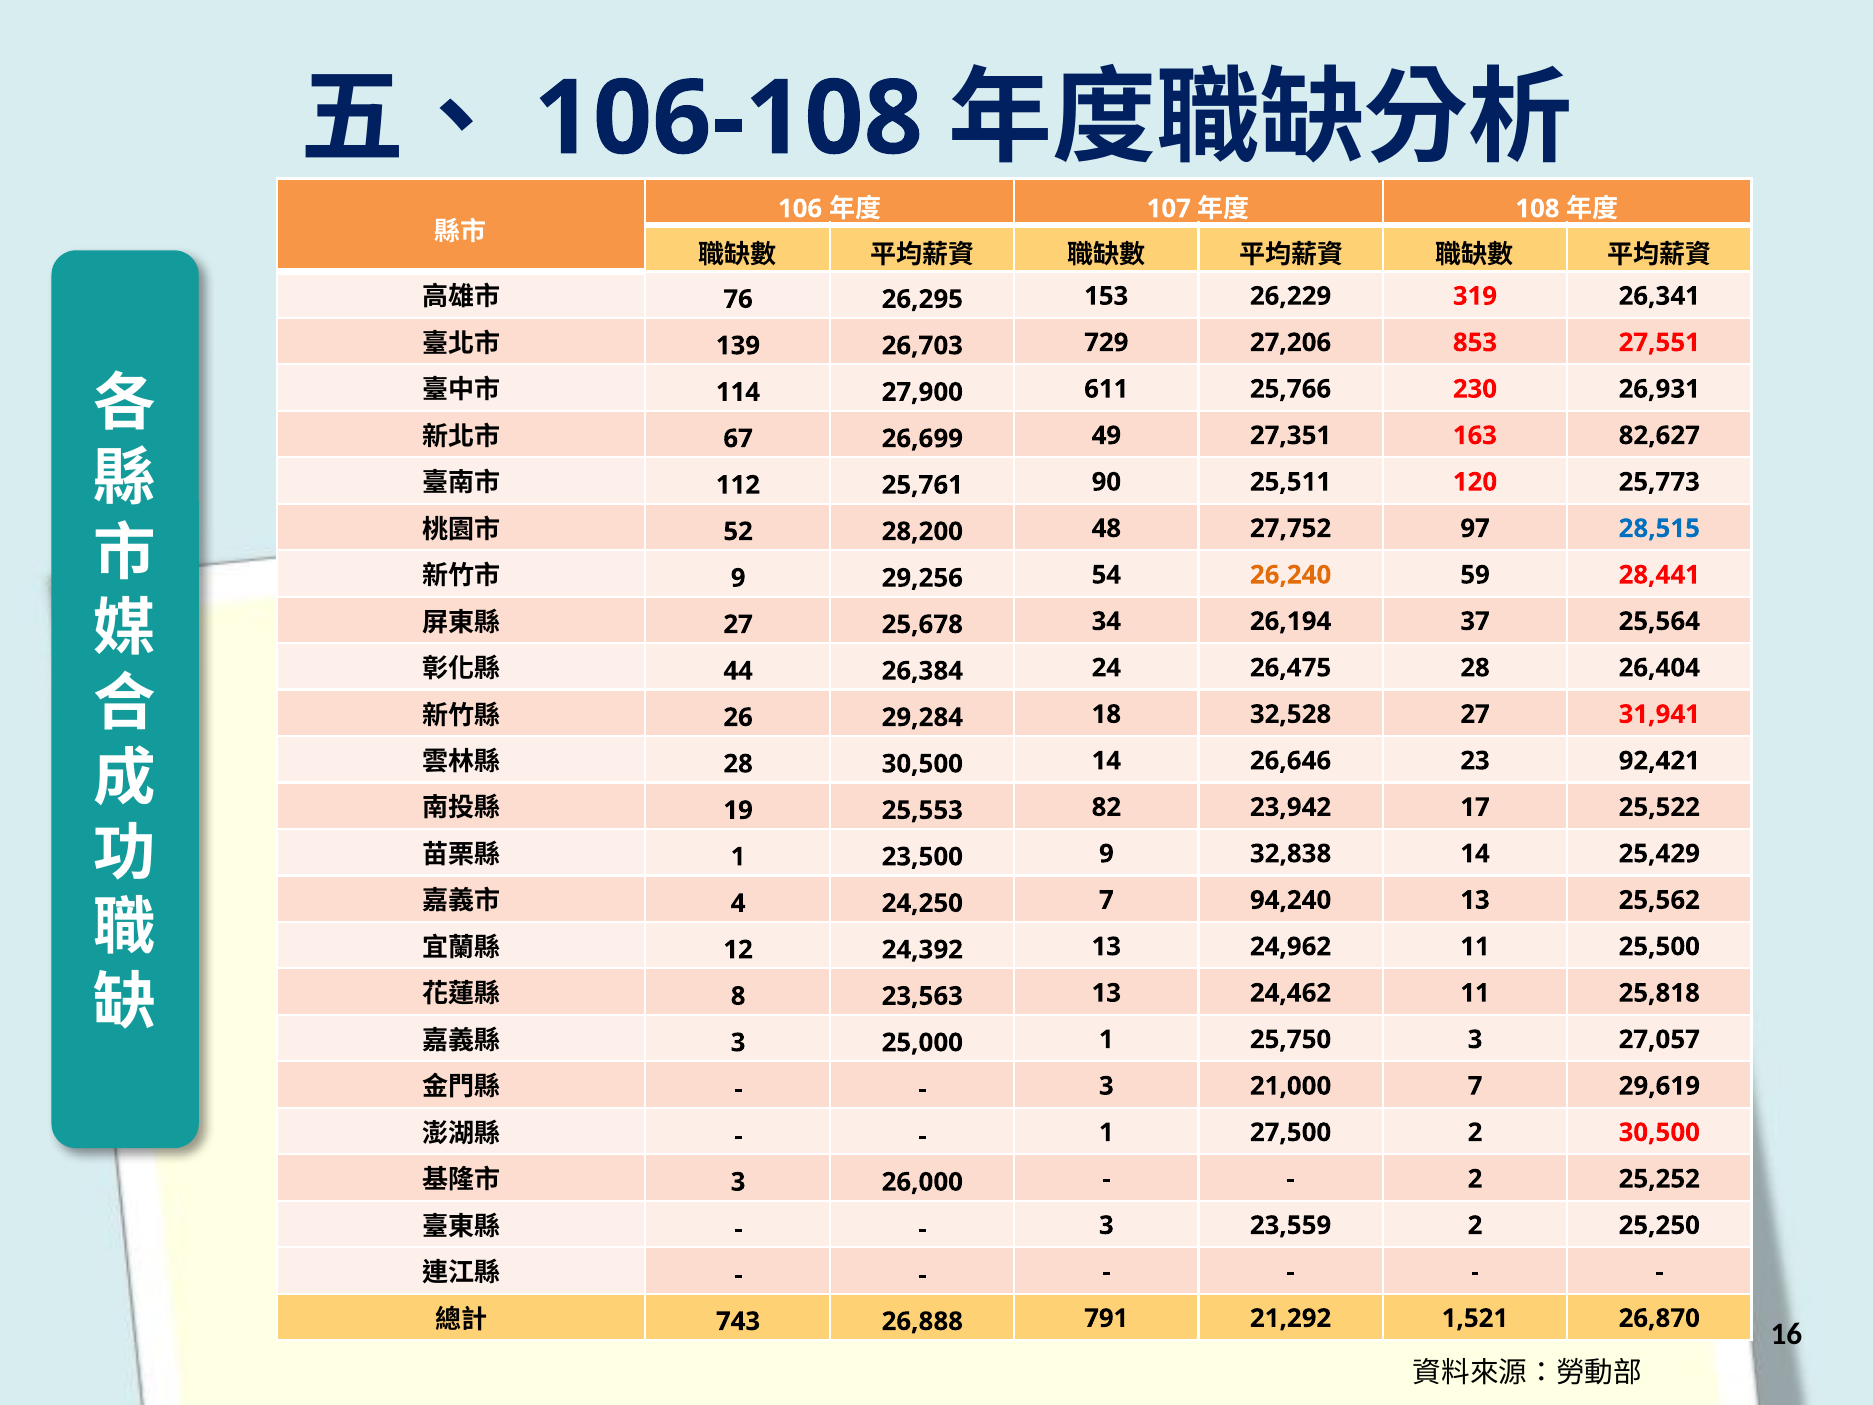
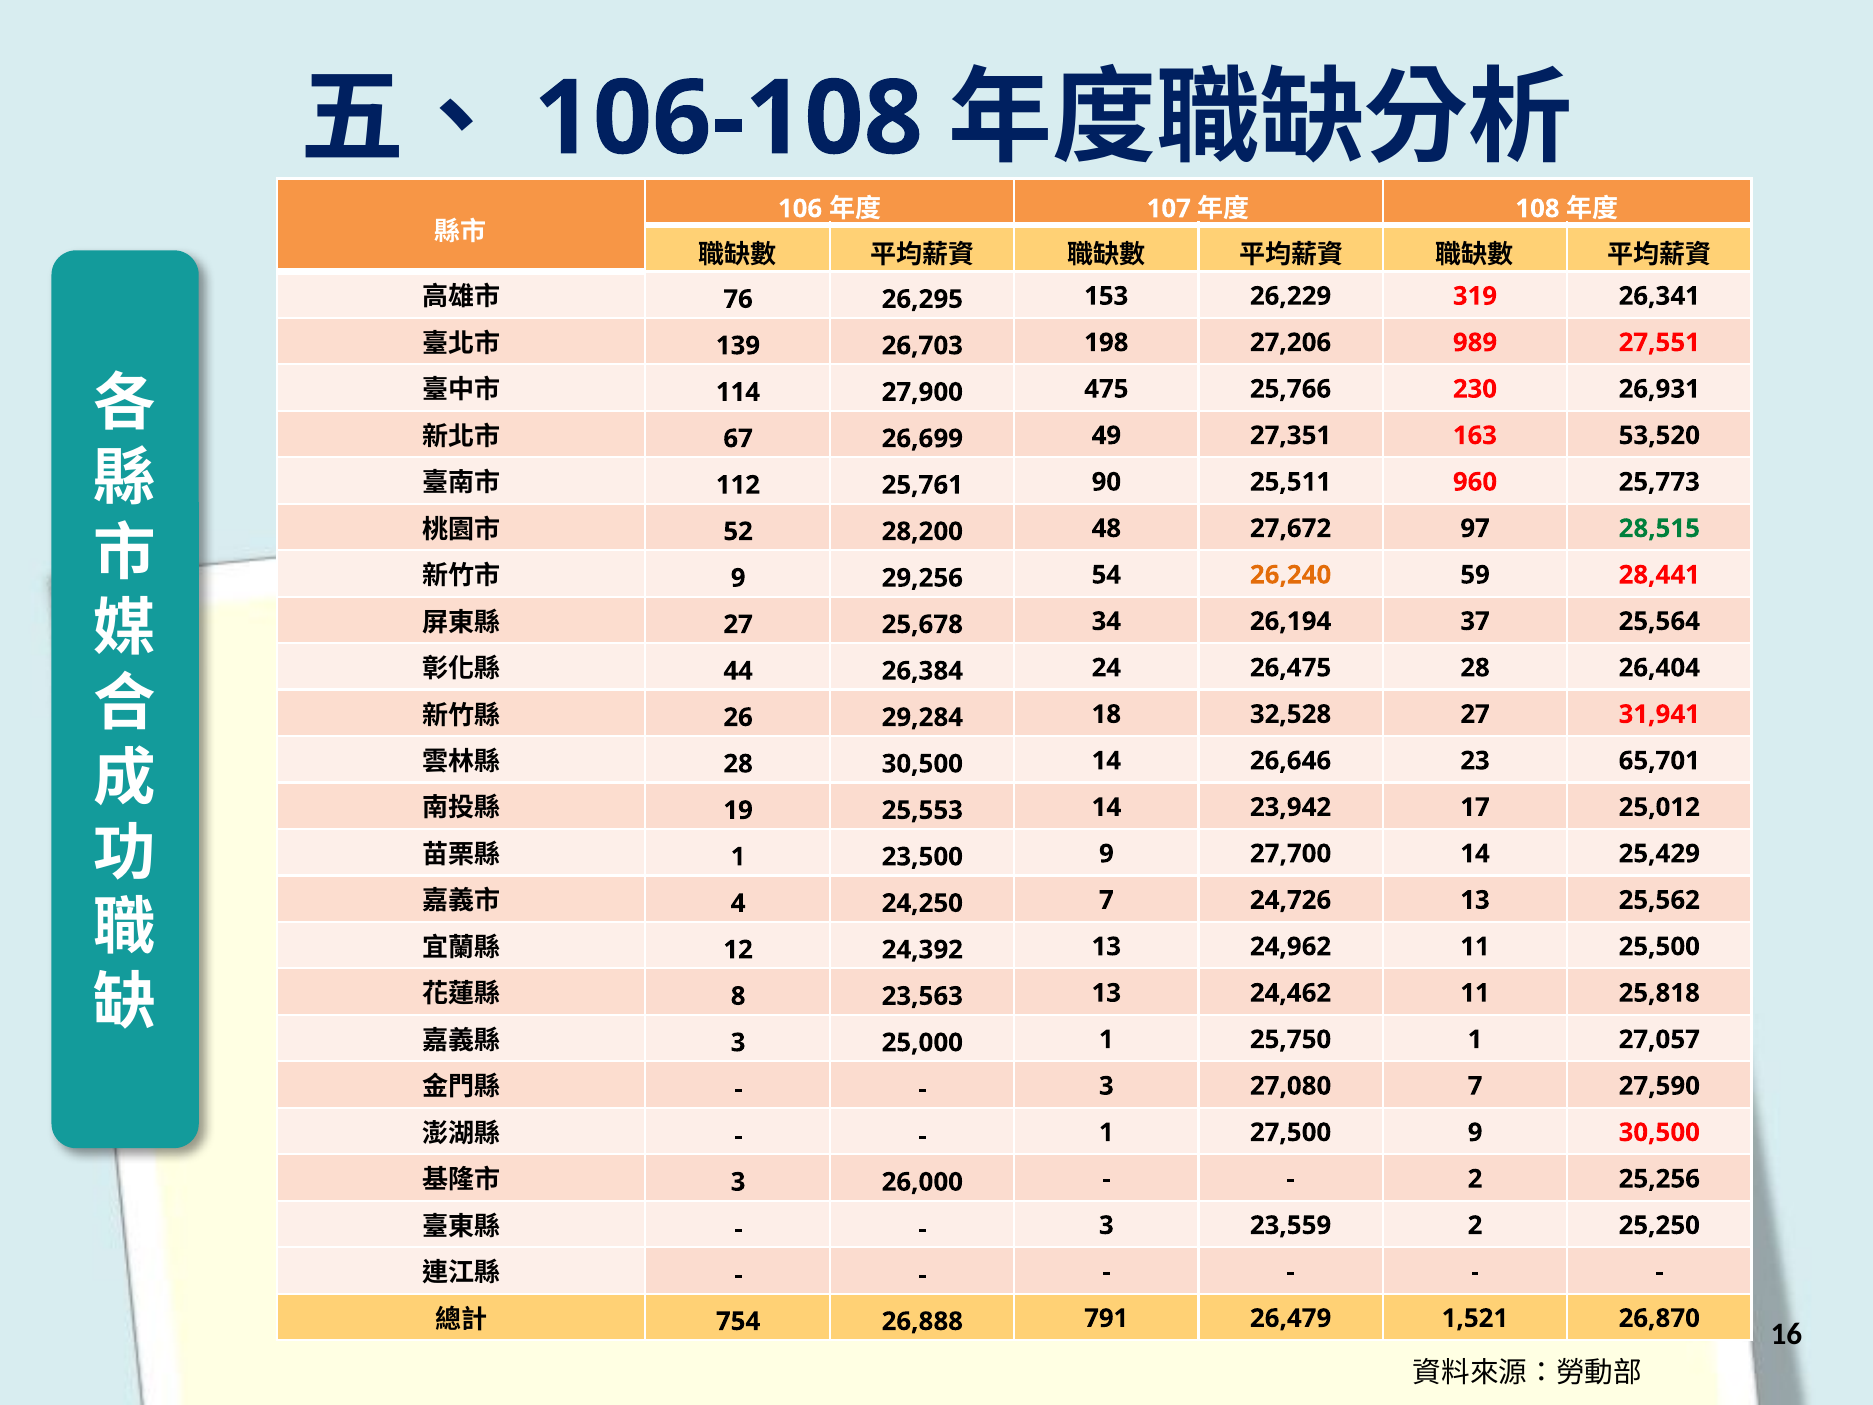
729: 729 -> 198
853: 853 -> 989
611: 611 -> 475
82,627: 82,627 -> 53,520
120: 120 -> 960
27,752: 27,752 -> 27,672
28,515 colour: blue -> green
92,421: 92,421 -> 65,701
82 at (1106, 807): 82 -> 14
25,522: 25,522 -> 25,012
32,838: 32,838 -> 27,700
94,240: 94,240 -> 24,726
25,750 3: 3 -> 1
21,000: 21,000 -> 27,080
29,619: 29,619 -> 27,590
27,500 2: 2 -> 9
25,252: 25,252 -> 25,256
743: 743 -> 754
21,292: 21,292 -> 26,479
